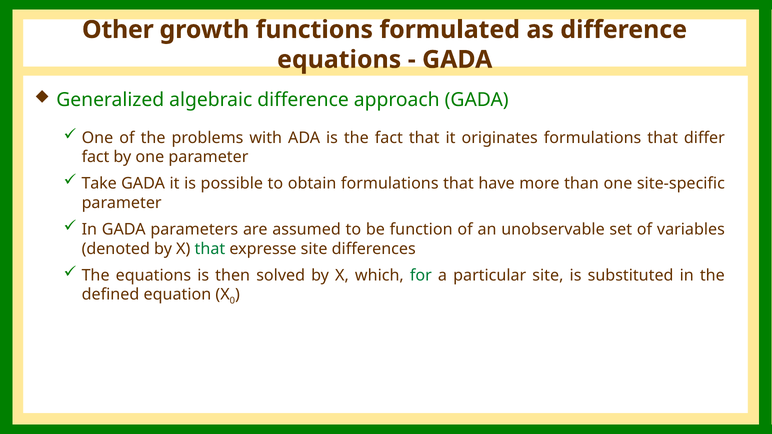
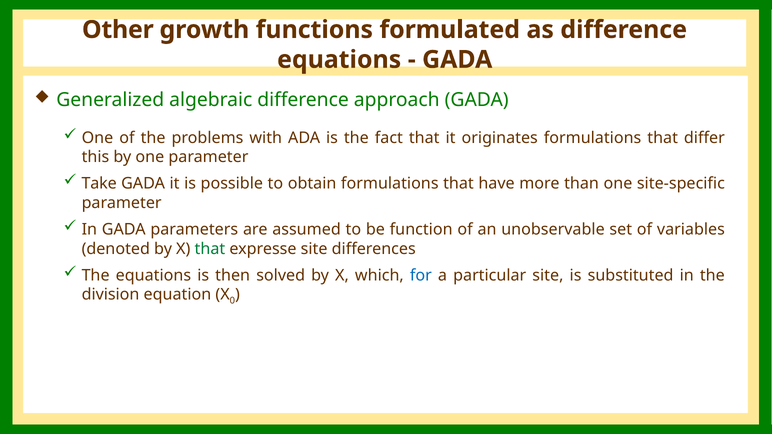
fact at (95, 157): fact -> this
for colour: green -> blue
defined: defined -> division
